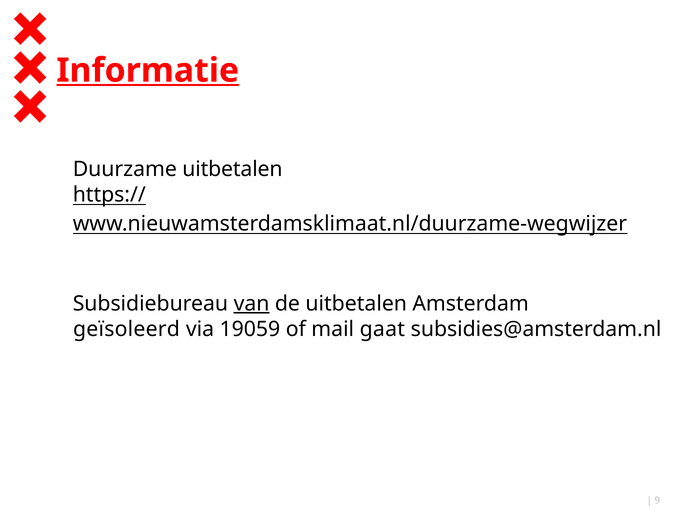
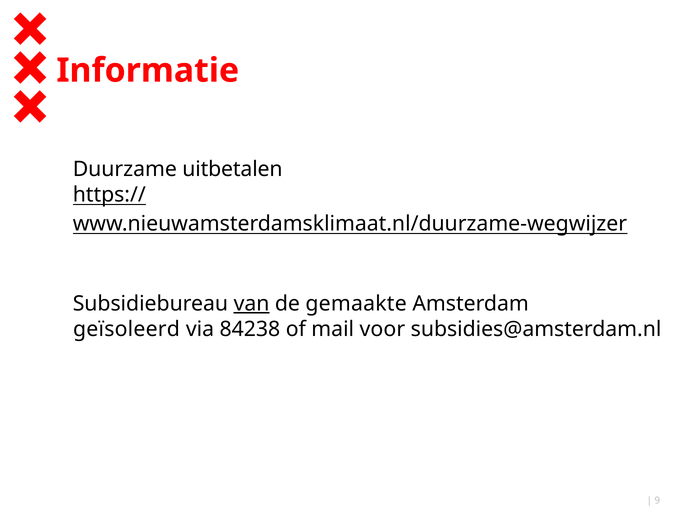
Informatie underline: present -> none
de uitbetalen: uitbetalen -> gemaakte
19059: 19059 -> 84238
gaat: gaat -> voor
